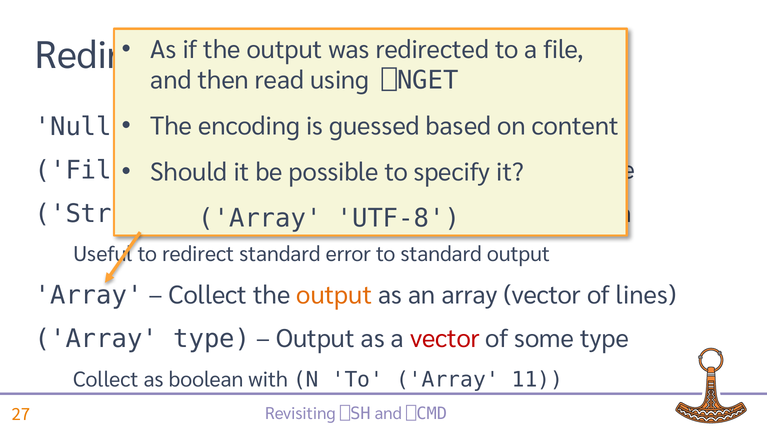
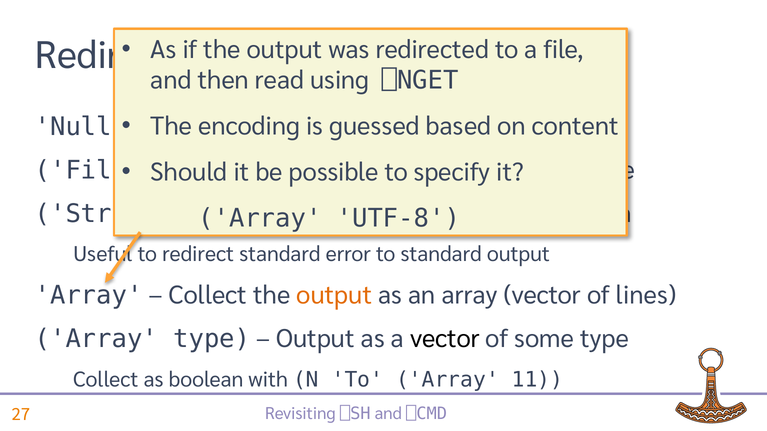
vector at (445, 339) colour: red -> black
